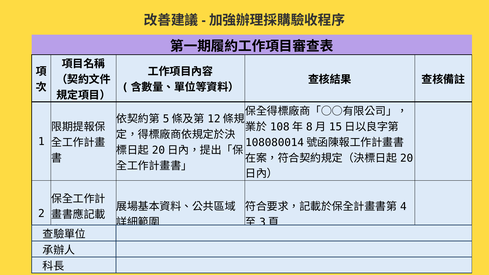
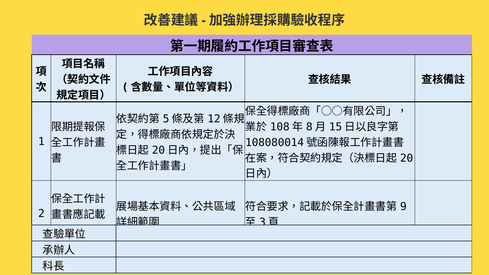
4: 4 -> 9
